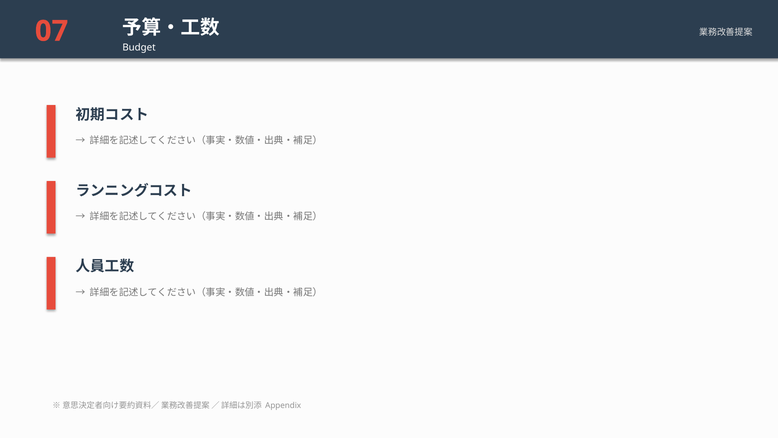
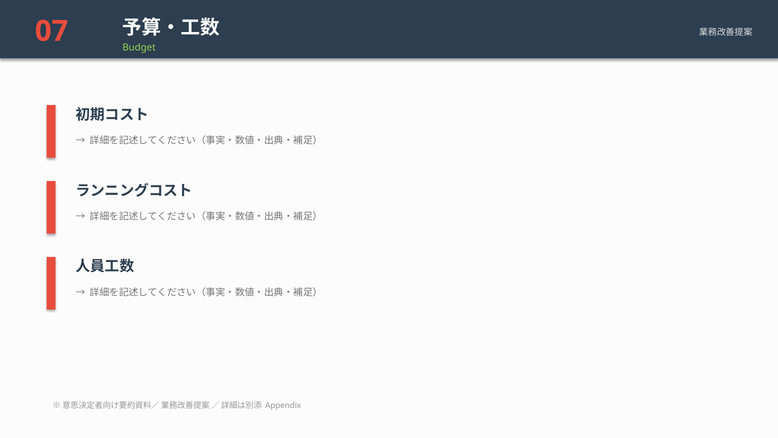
Budget colour: white -> light green
